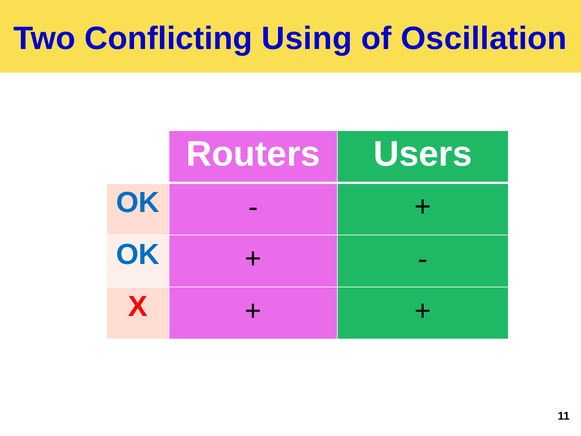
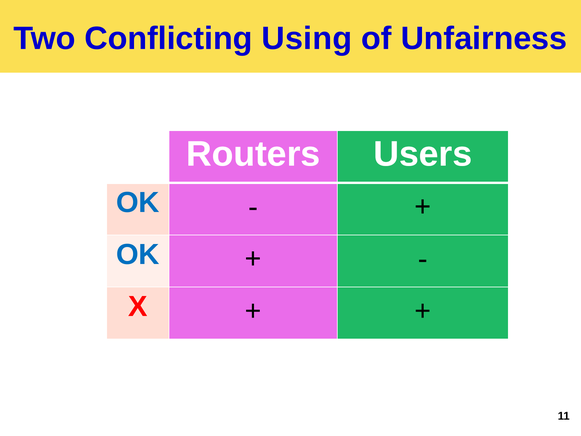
Oscillation: Oscillation -> Unfairness
